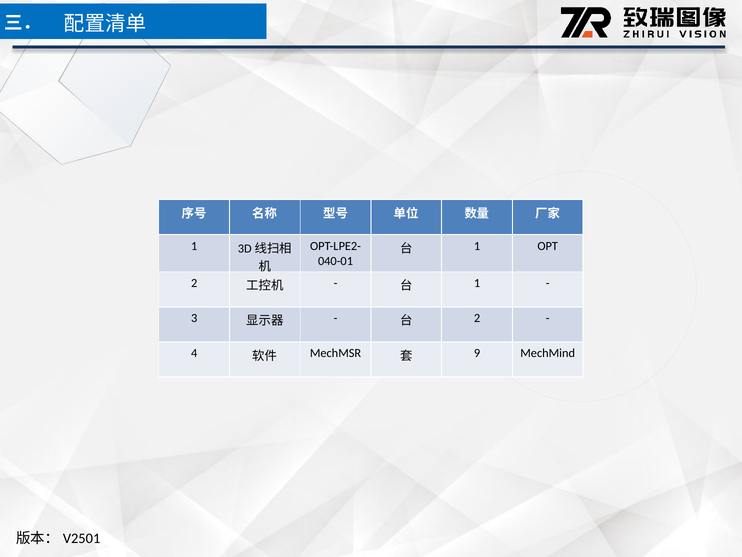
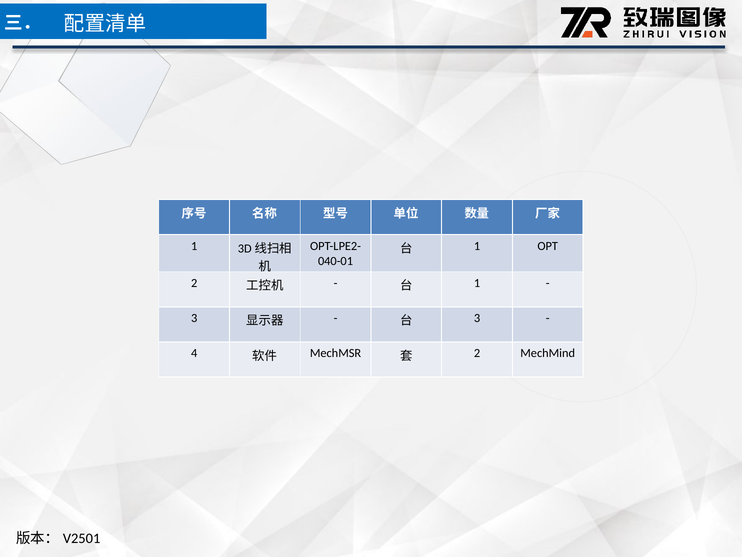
2 at (477, 318): 2 -> 3
9 at (477, 353): 9 -> 2
